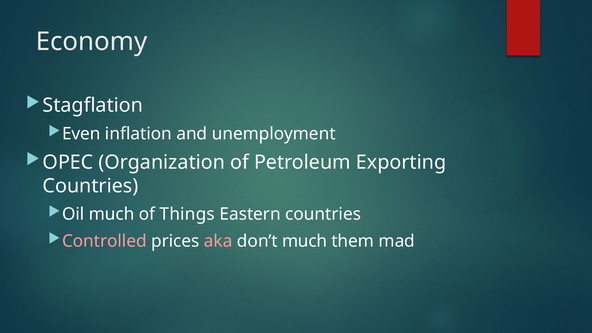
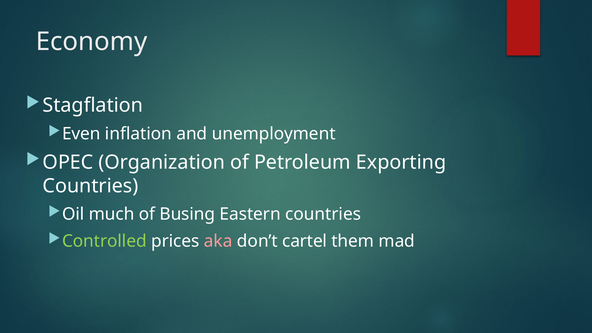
Things: Things -> Busing
Controlled colour: pink -> light green
don’t much: much -> cartel
